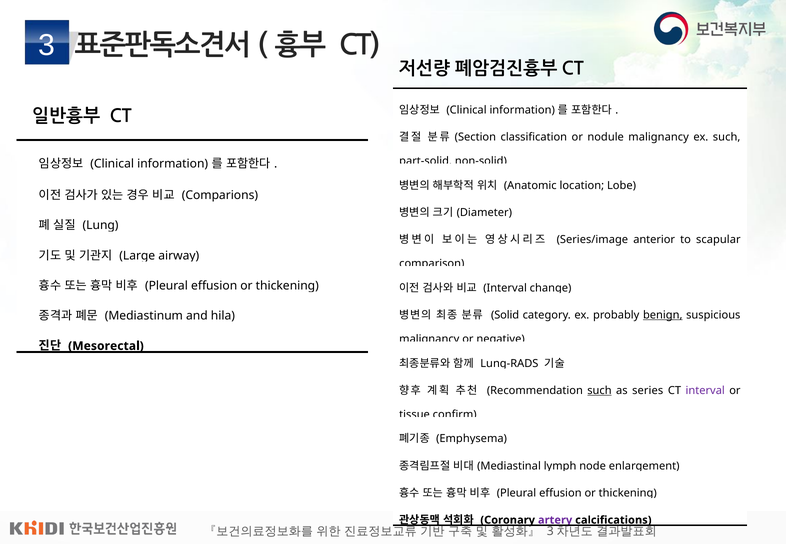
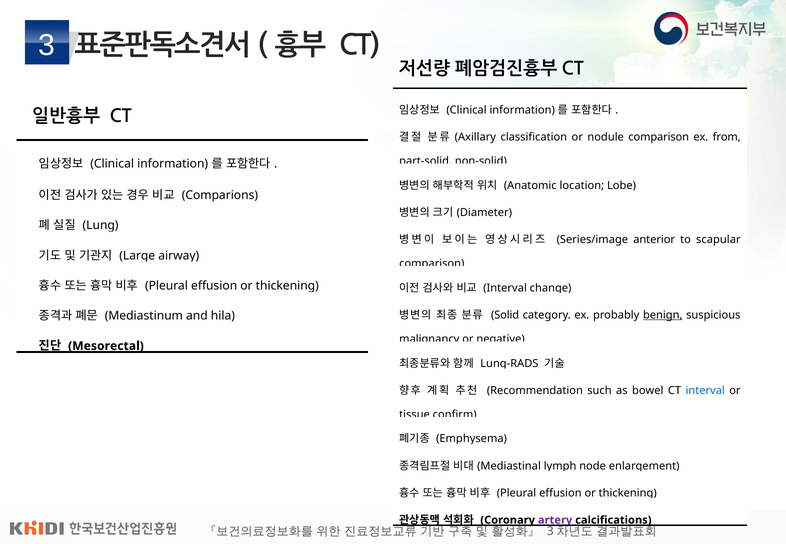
Section: Section -> Axillary
nodule malignancy: malignancy -> comparison
ex such: such -> from
such at (599, 391) underline: present -> none
series: series -> bowel
interval at (705, 391) colour: purple -> blue
